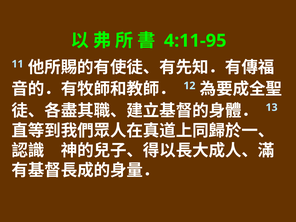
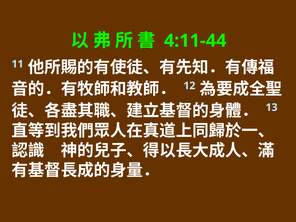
4:11-95: 4:11-95 -> 4:11-44
